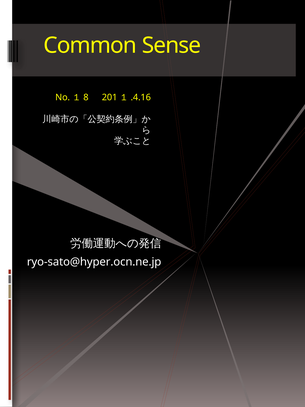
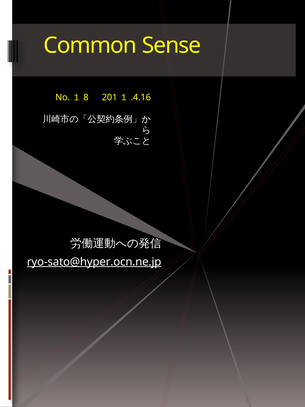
ryo-sato@hyper.ocn.ne.jp underline: none -> present
